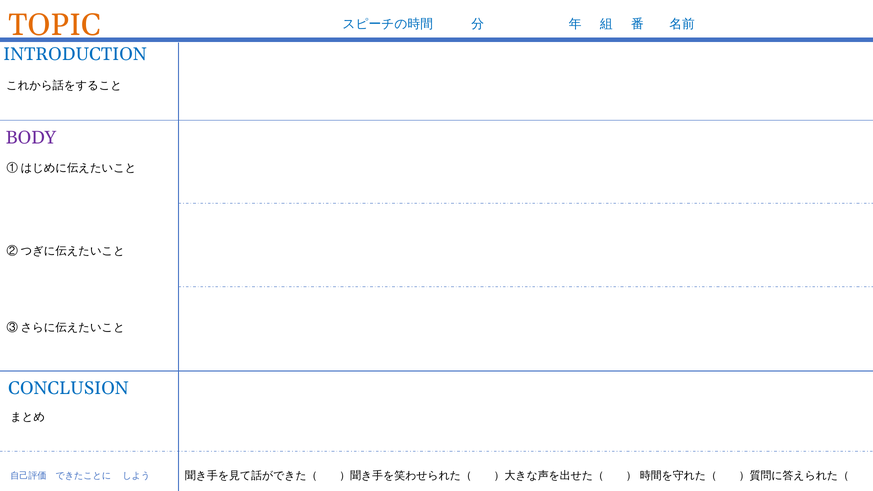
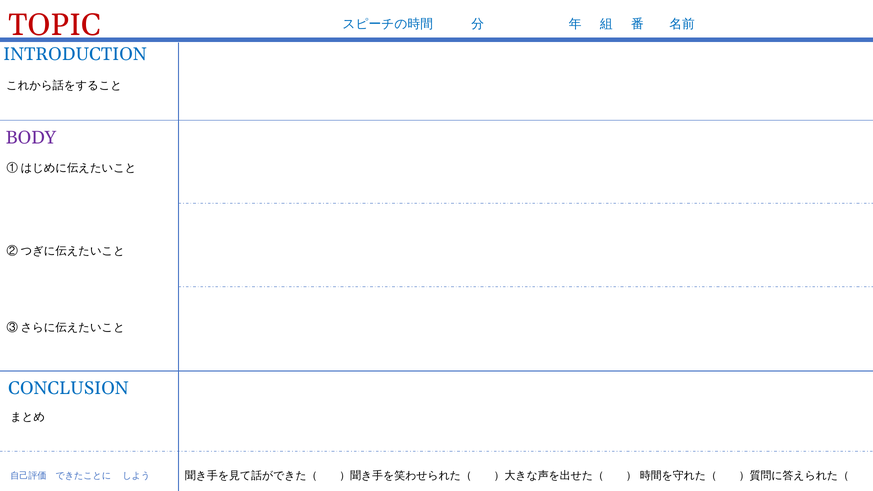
TOPIC colour: orange -> red
